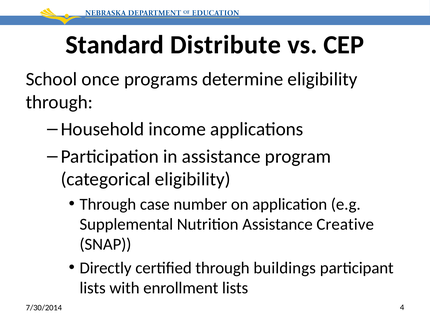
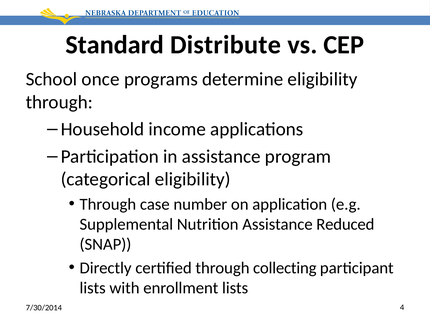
Creative: Creative -> Reduced
buildings: buildings -> collecting
